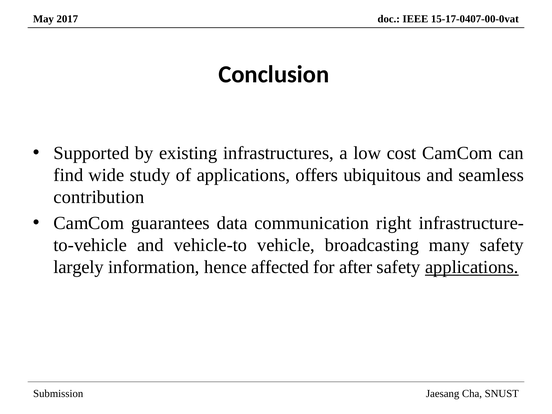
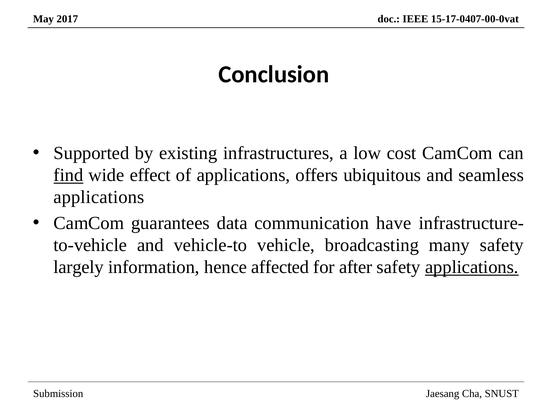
find underline: none -> present
study: study -> effect
contribution at (99, 197): contribution -> applications
right: right -> have
